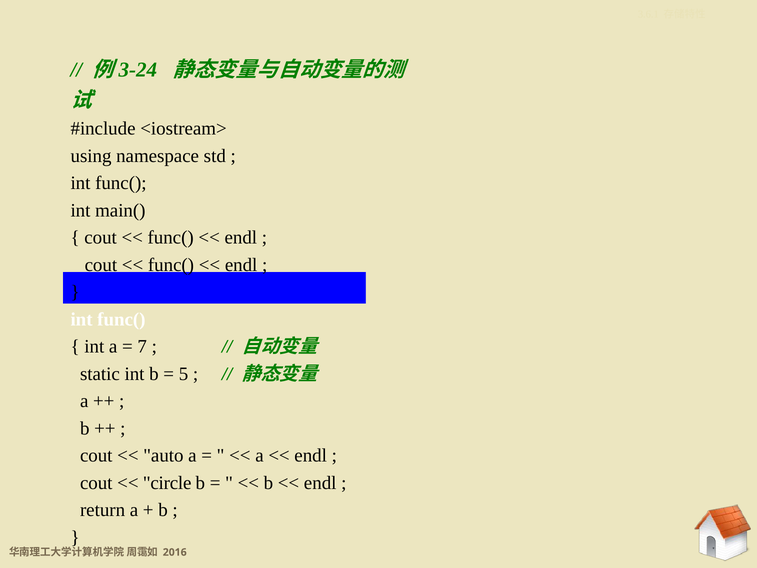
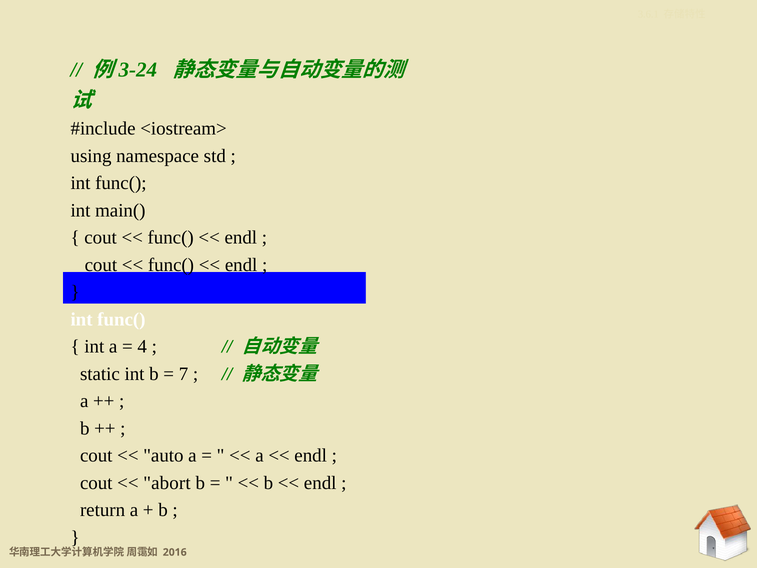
7: 7 -> 4
5: 5 -> 7
circle: circle -> abort
